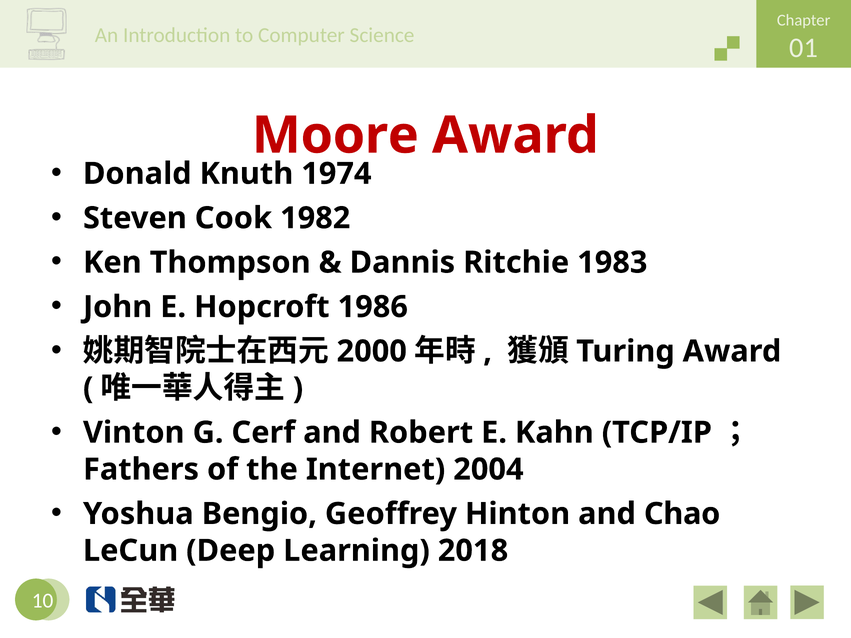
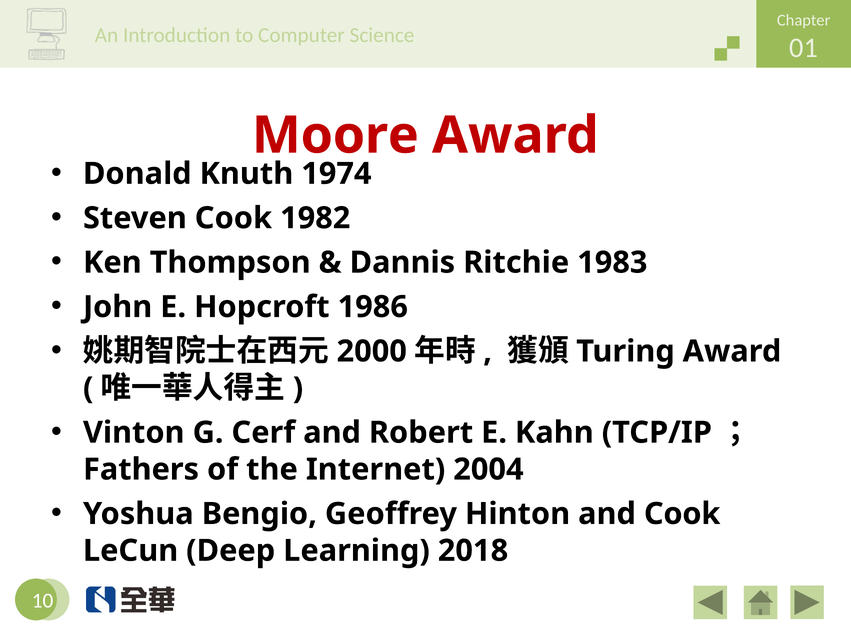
and Chao: Chao -> Cook
